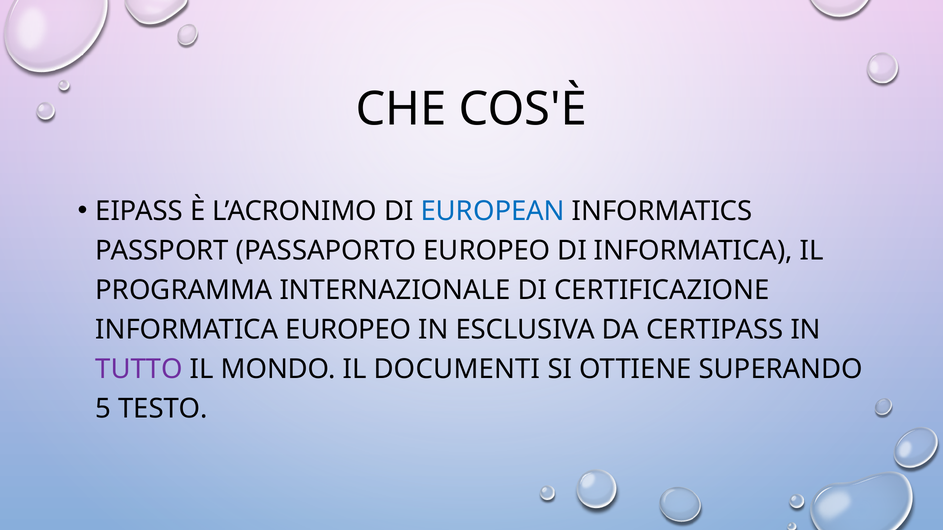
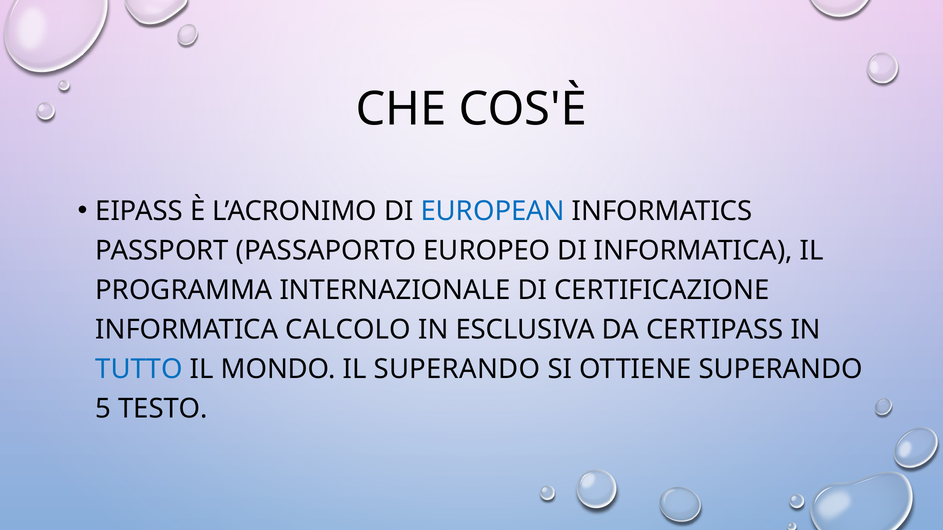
INFORMATICA EUROPEO: EUROPEO -> CALCOLO
TUTTO colour: purple -> blue
IL DOCUMENTI: DOCUMENTI -> SUPERANDO
